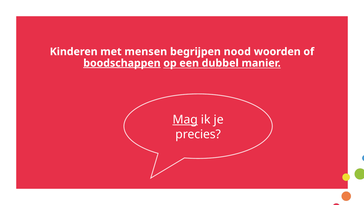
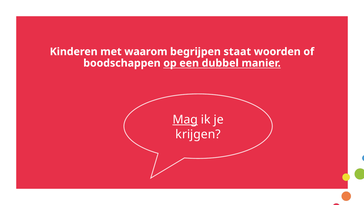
mensen: mensen -> waarom
nood: nood -> staat
boodschappen underline: present -> none
precies: precies -> krijgen
